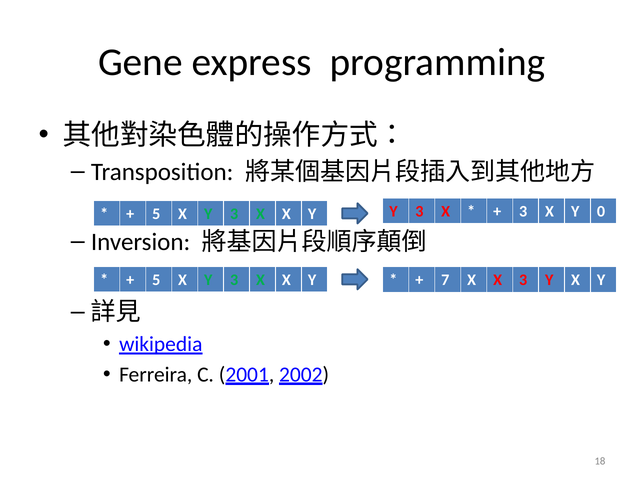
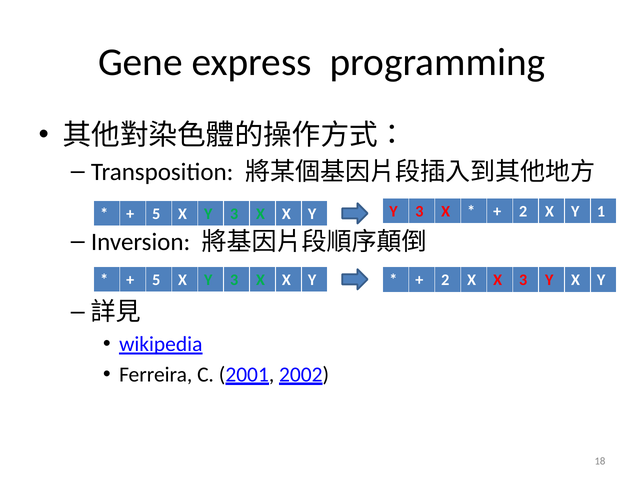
3 at (523, 211): 3 -> 2
0: 0 -> 1
7 at (445, 280): 7 -> 2
